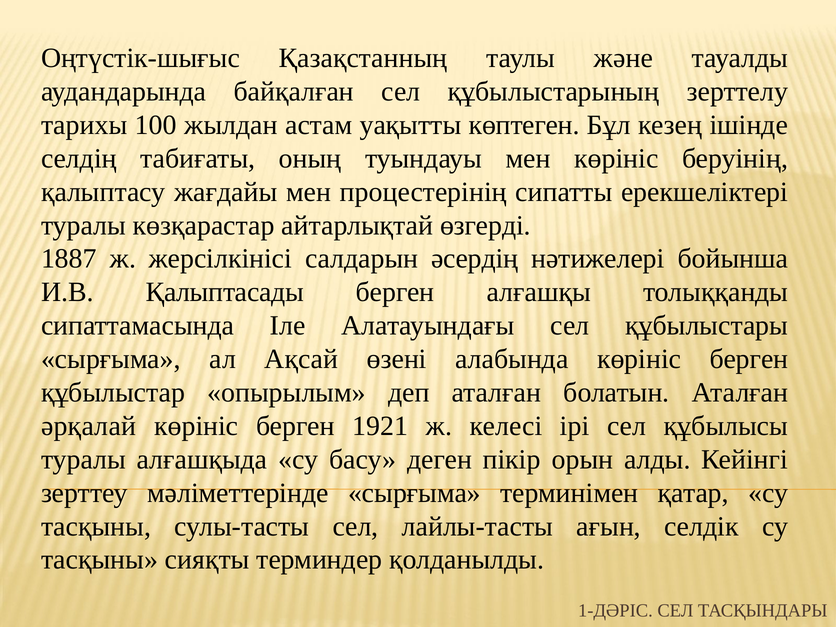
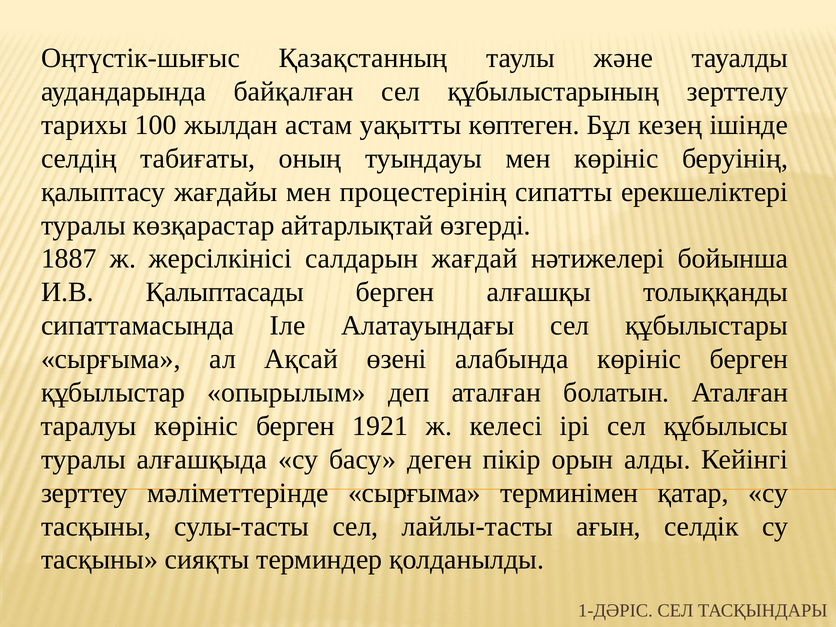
әсердің: әсердің -> жағдай
әрқалай: әрқалай -> таралуы
